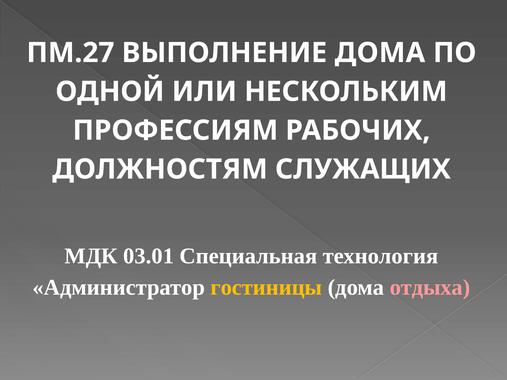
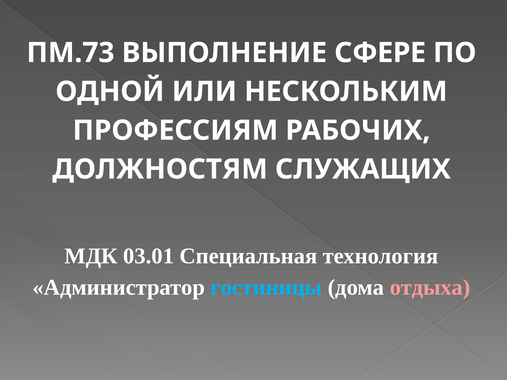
ПМ.27: ПМ.27 -> ПМ.73
ВЫПОЛНЕНИЕ ДОМА: ДОМА -> СФЕРЕ
гостиницы colour: yellow -> light blue
